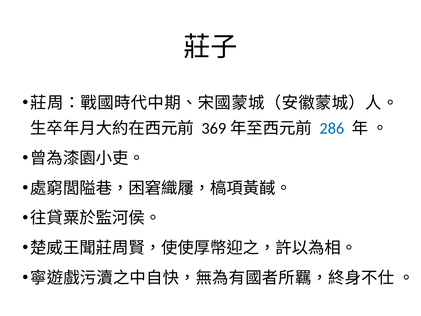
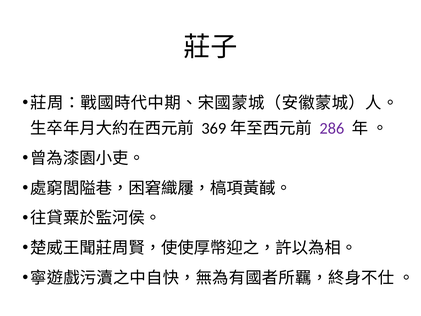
286 colour: blue -> purple
